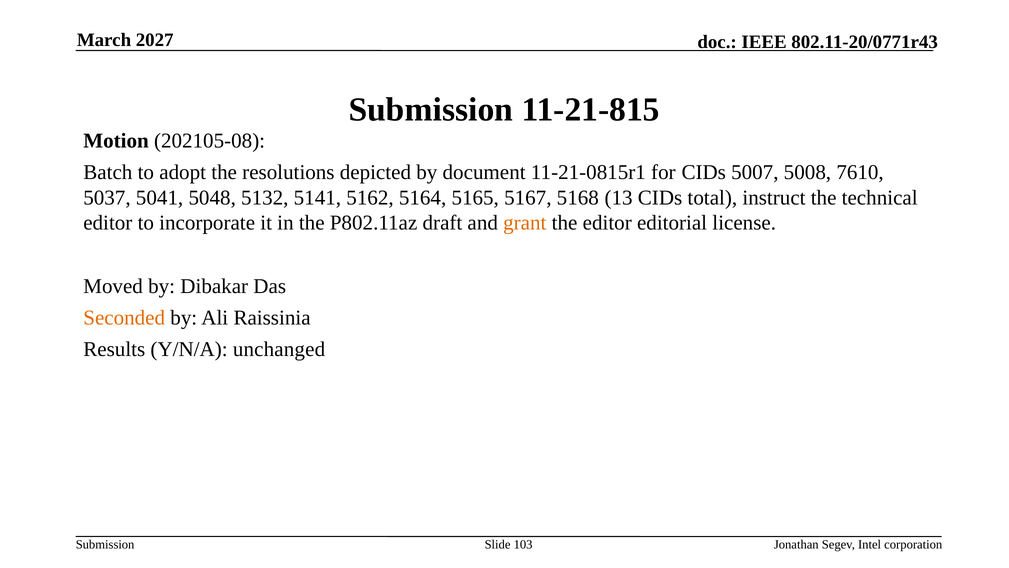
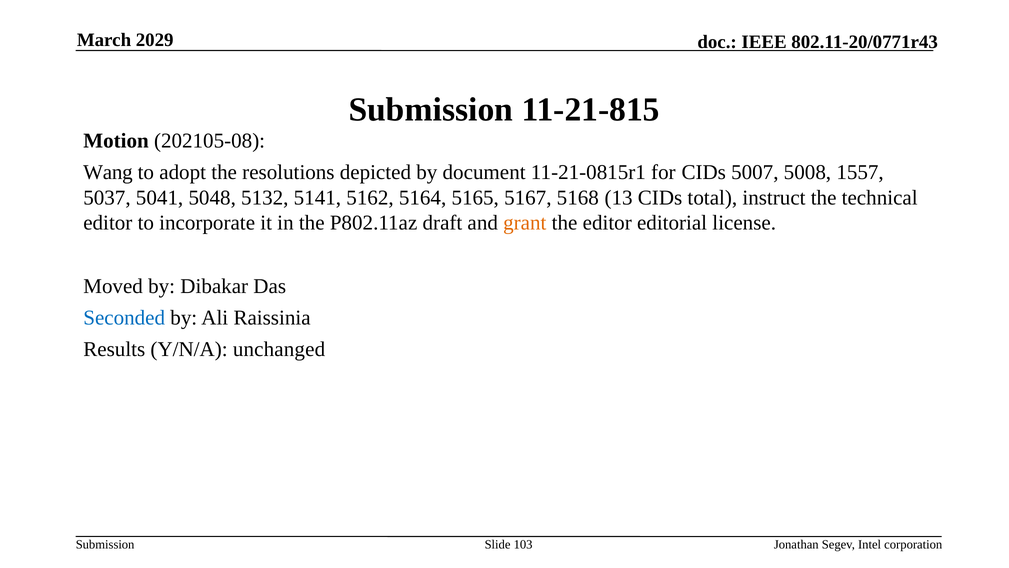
2027: 2027 -> 2029
Batch: Batch -> Wang
7610: 7610 -> 1557
Seconded colour: orange -> blue
